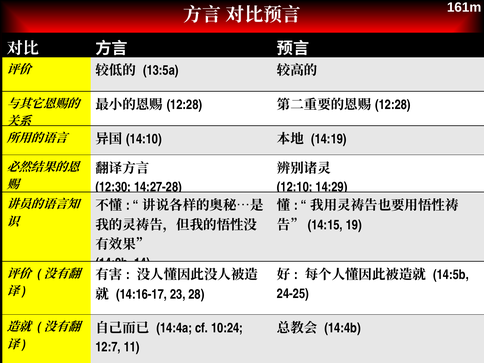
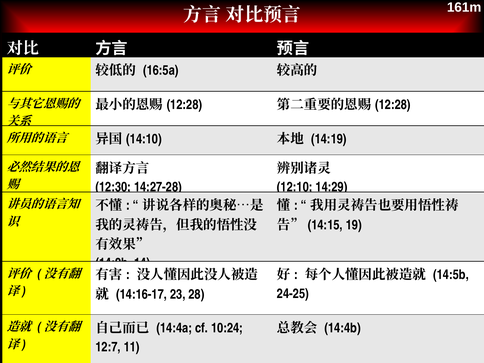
13:5a: 13:5a -> 16:5a
